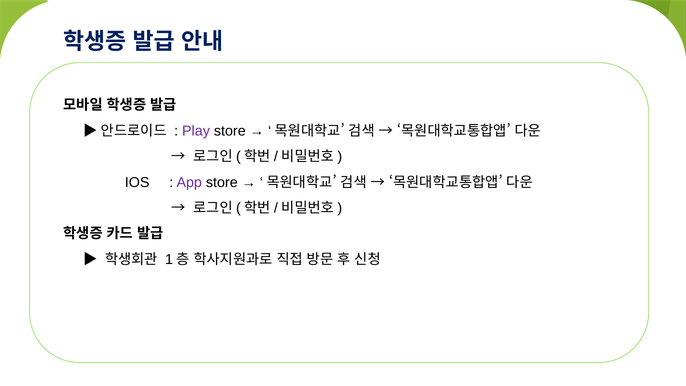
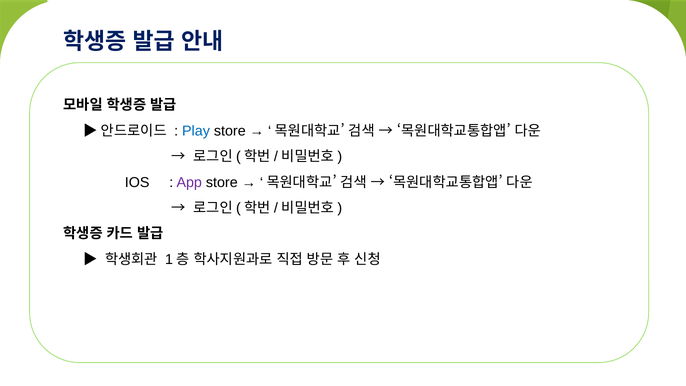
Play colour: purple -> blue
